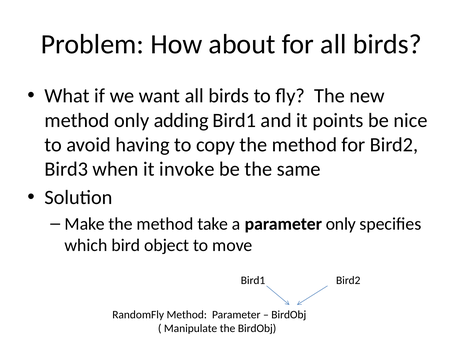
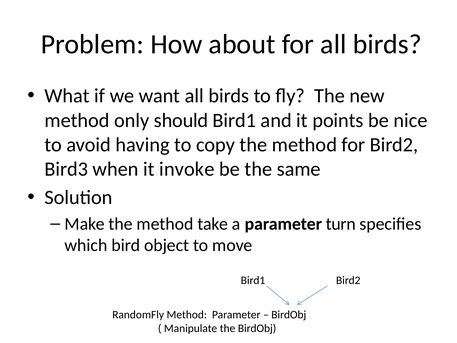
adding: adding -> should
parameter only: only -> turn
